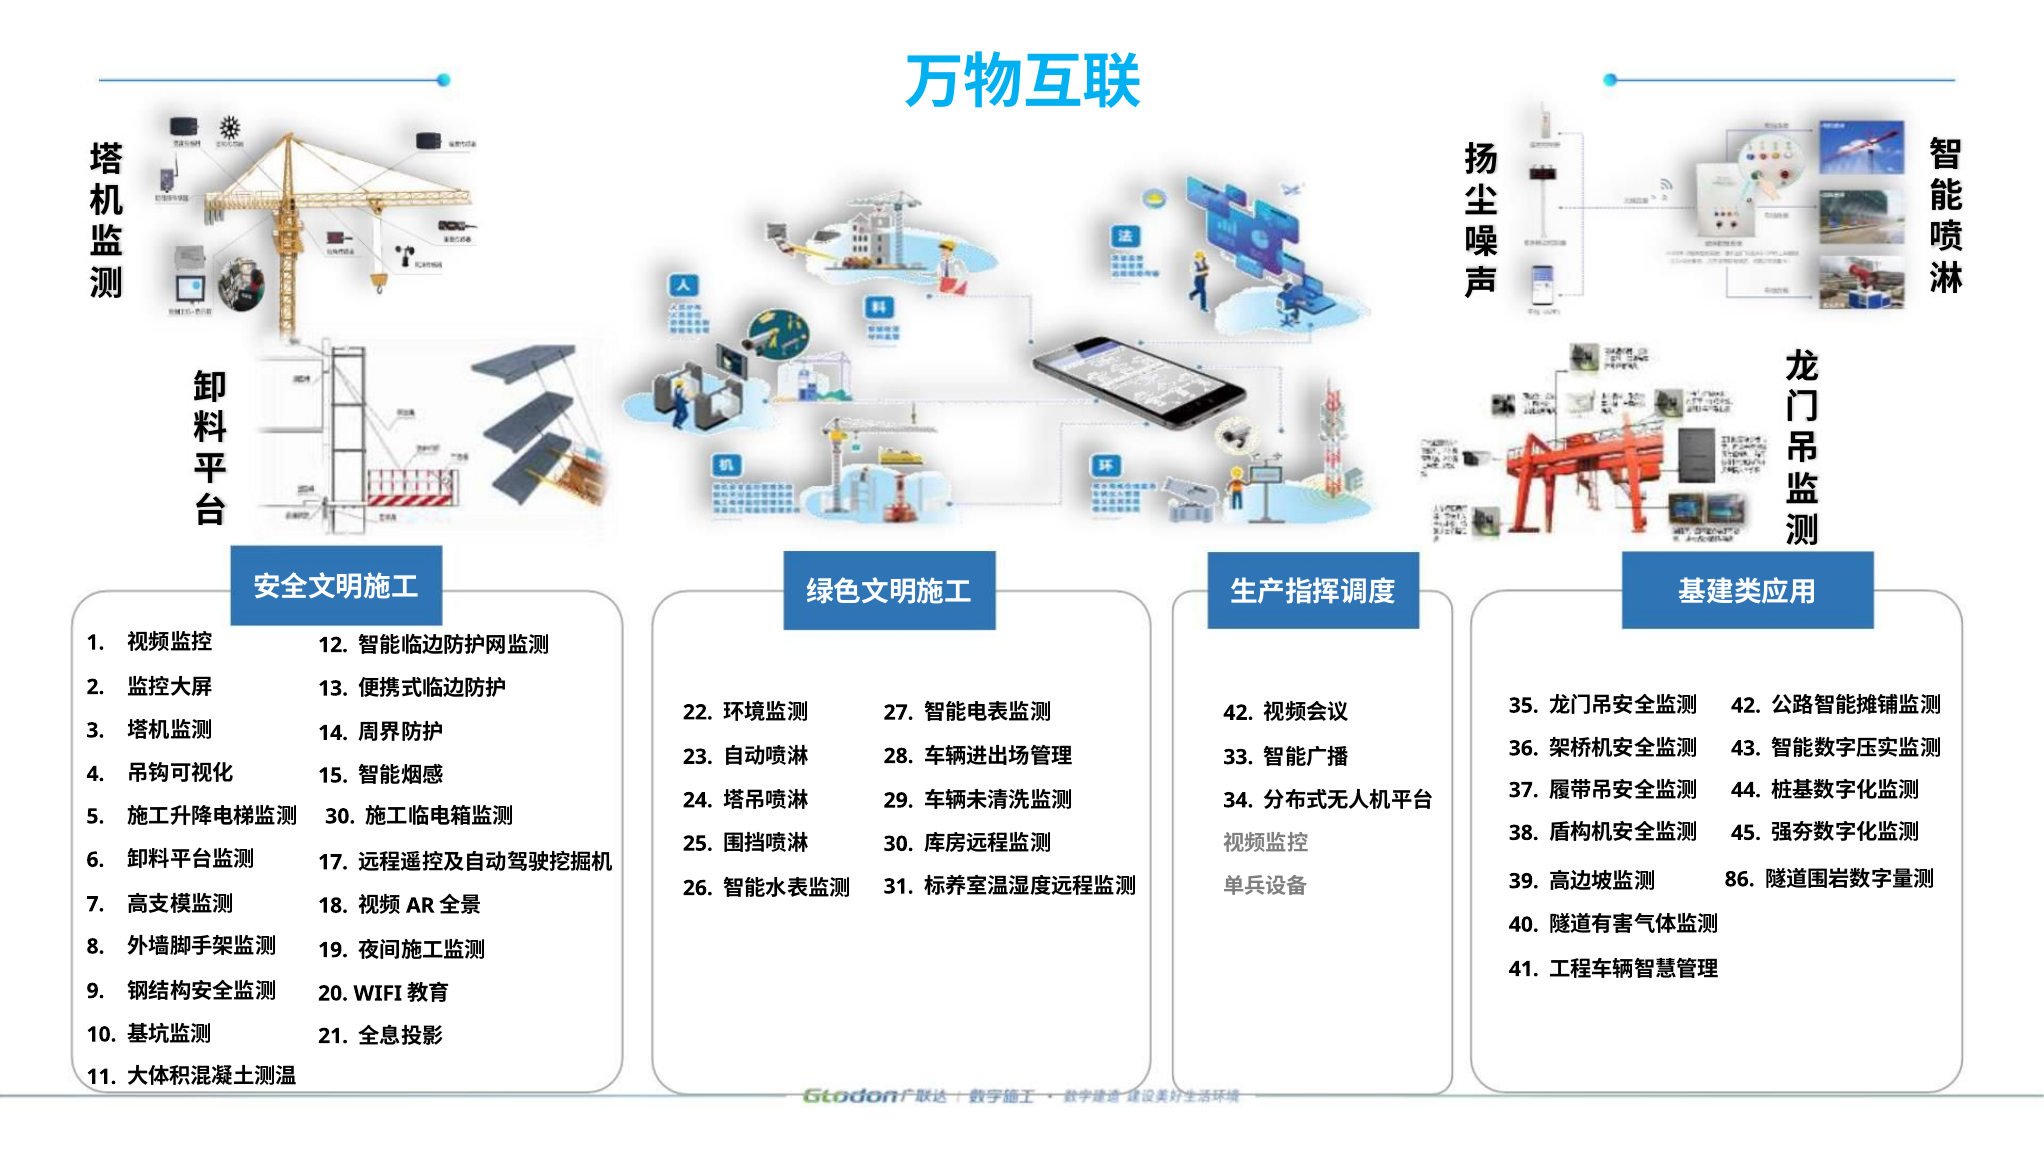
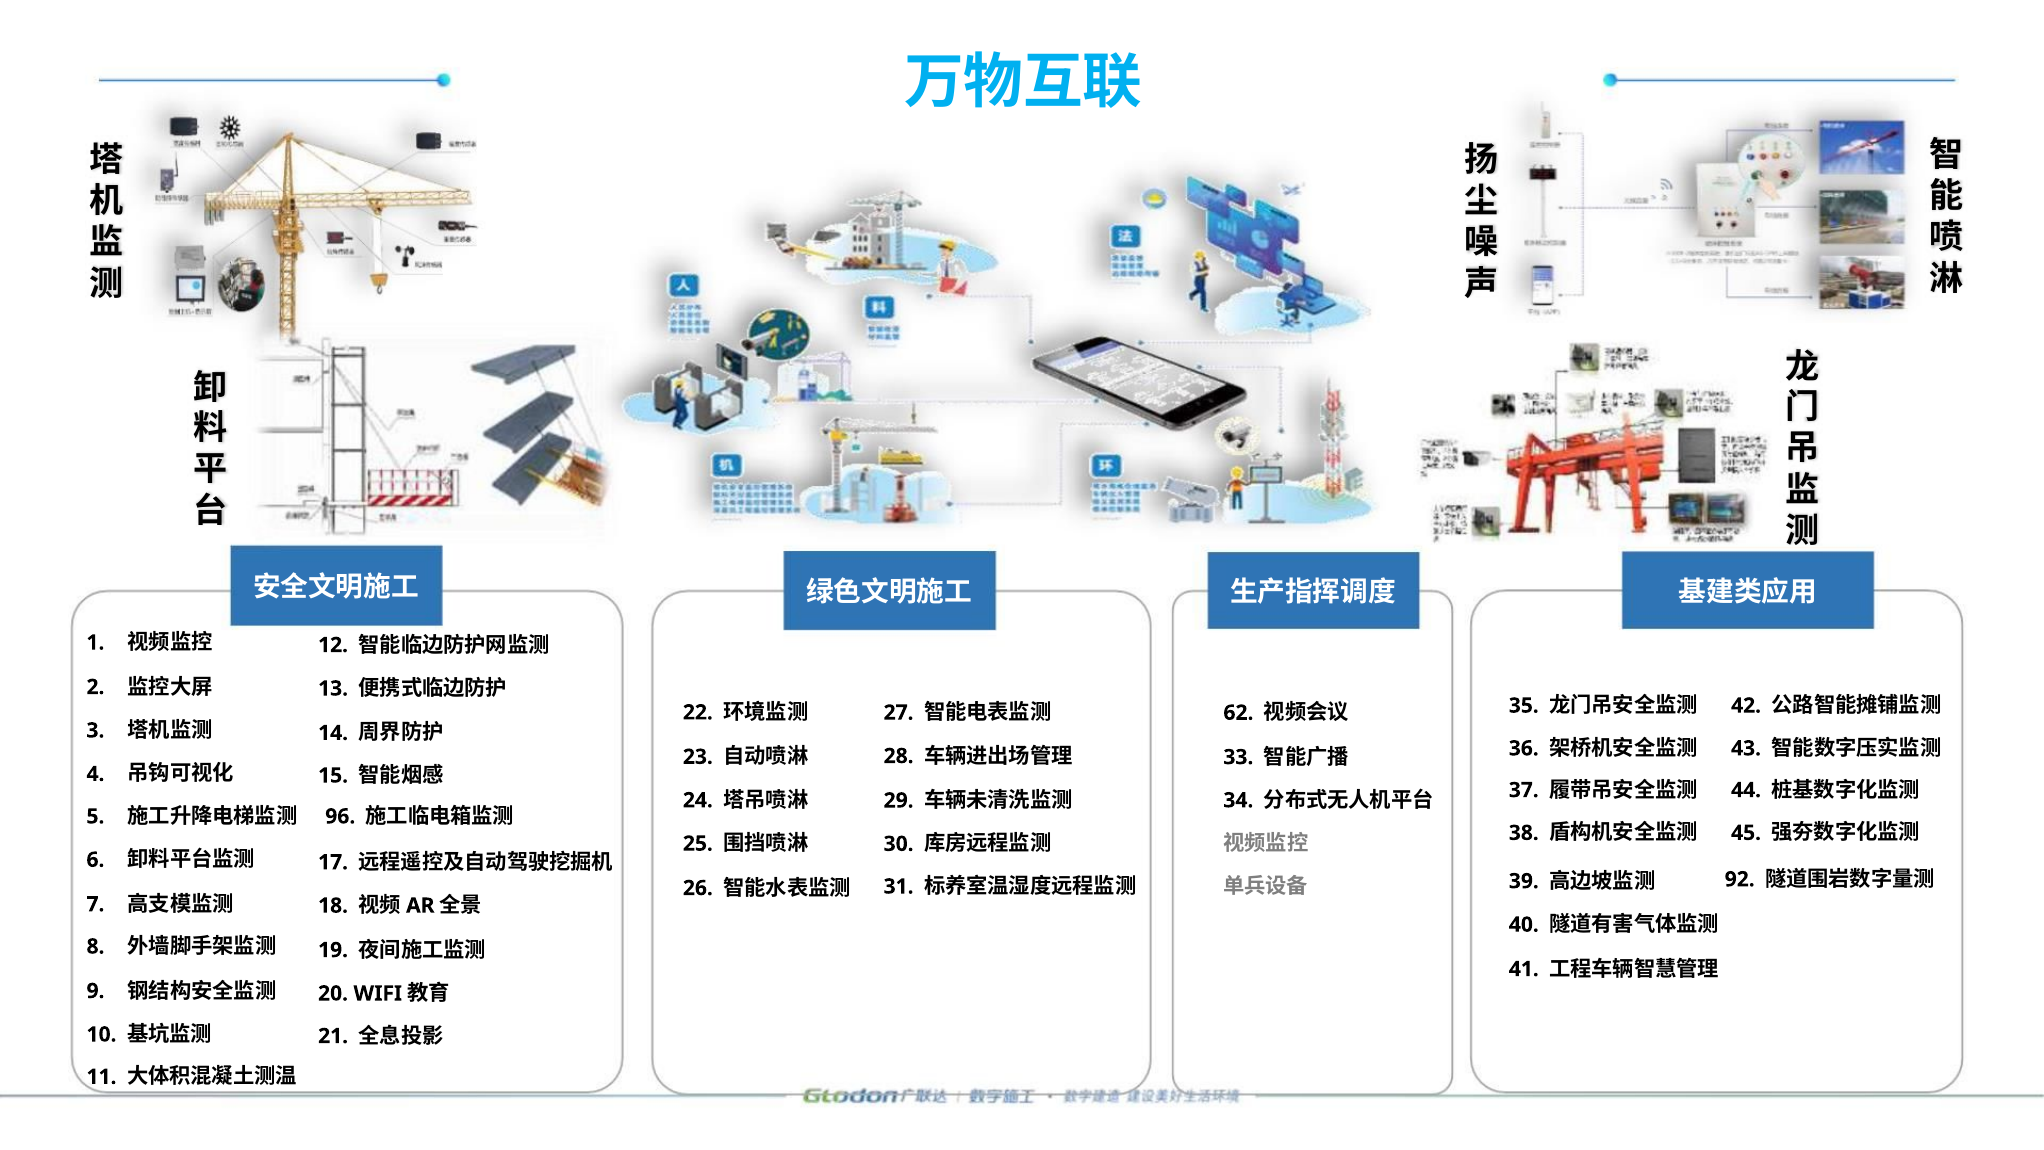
42 at (1238, 713): 42 -> 62
30 at (340, 816): 30 -> 96
86: 86 -> 92
